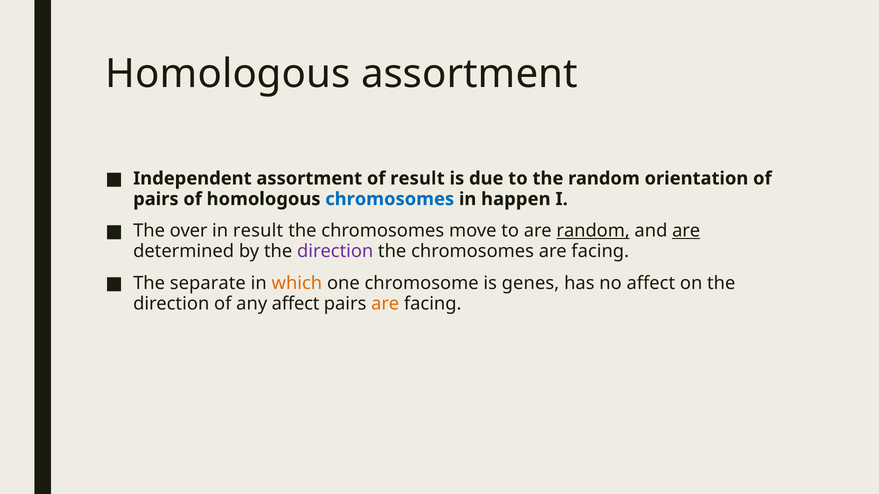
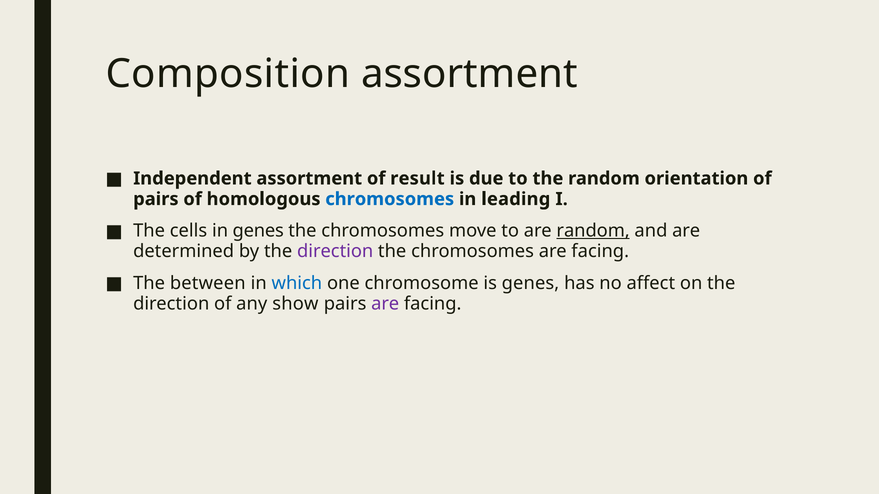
Homologous at (228, 74): Homologous -> Composition
happen: happen -> leading
over: over -> cells
in result: result -> genes
are at (686, 231) underline: present -> none
separate: separate -> between
which colour: orange -> blue
any affect: affect -> show
are at (385, 304) colour: orange -> purple
